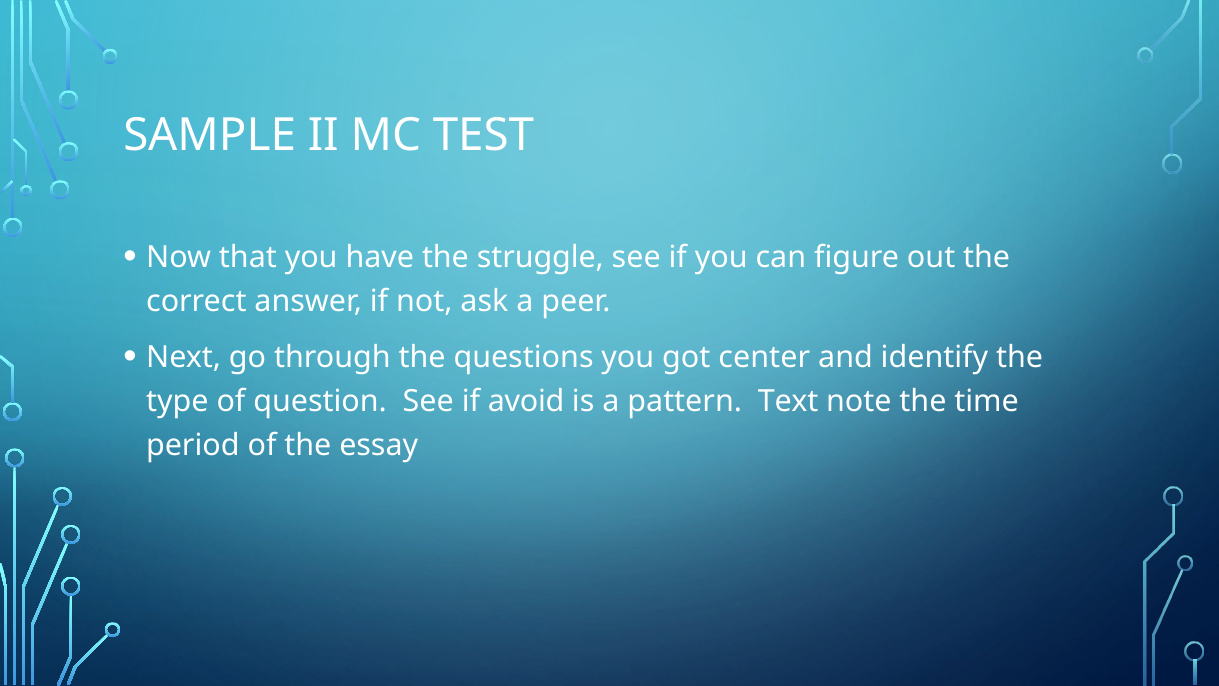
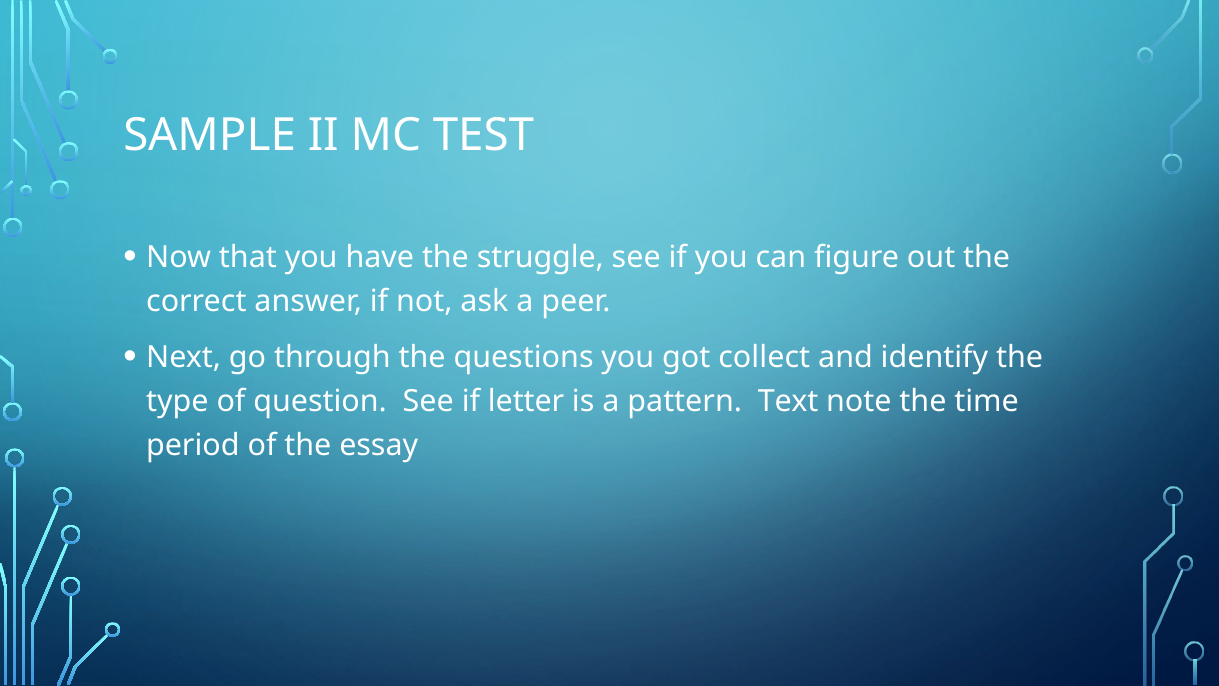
center: center -> collect
avoid: avoid -> letter
